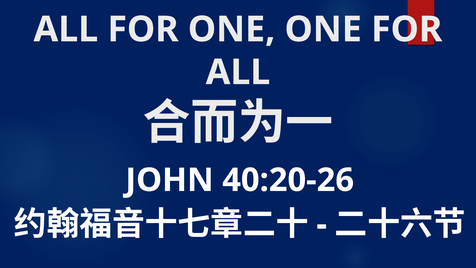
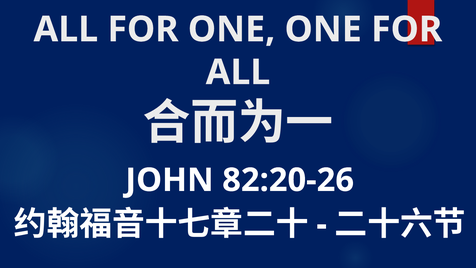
40:20-26: 40:20-26 -> 82:20-26
